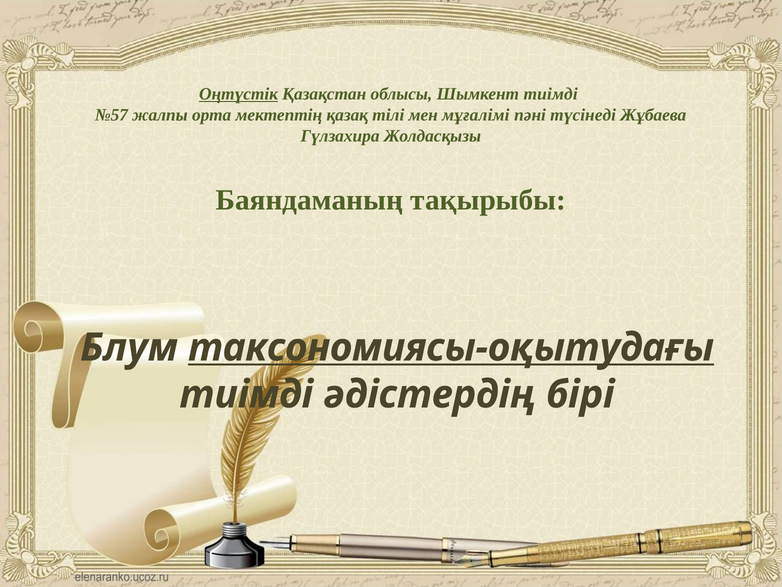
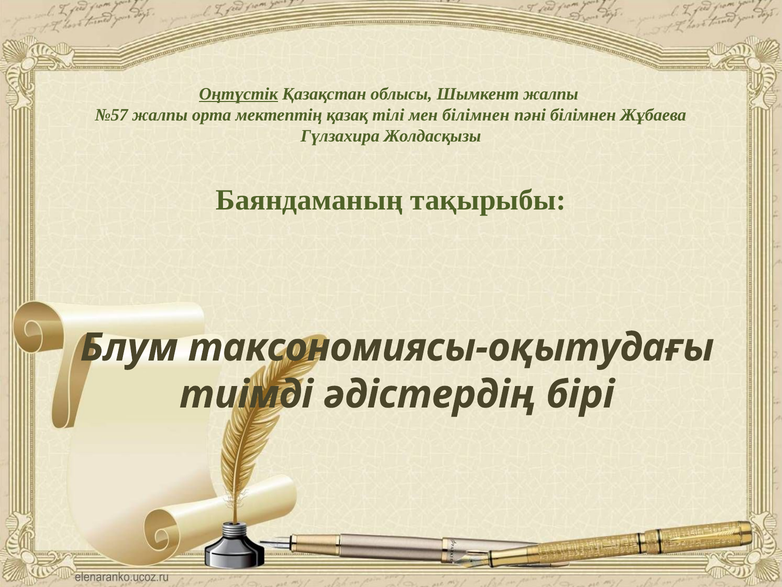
Шымкент тиімді: тиімді -> жалпы
мен мұғалімі: мұғалімі -> білімнен
пәні түсінеді: түсінеді -> білімнен
таксономиясы-оқытудағы underline: present -> none
